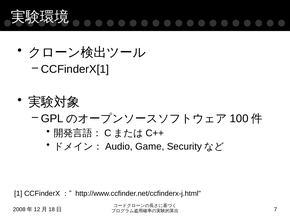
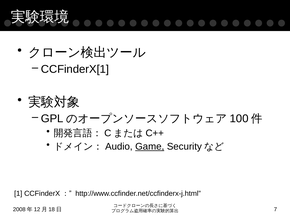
Game underline: none -> present
